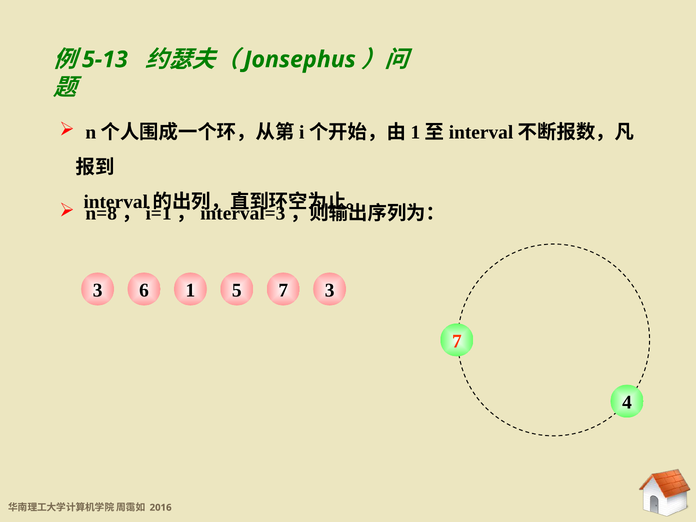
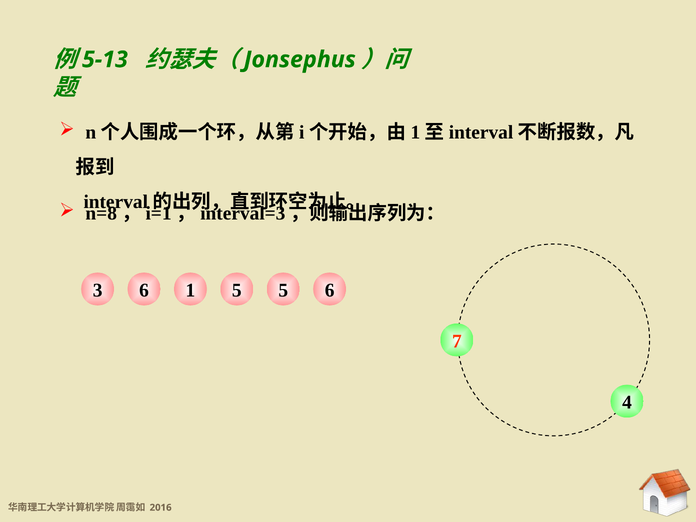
1 7: 7 -> 5
6 3: 3 -> 6
